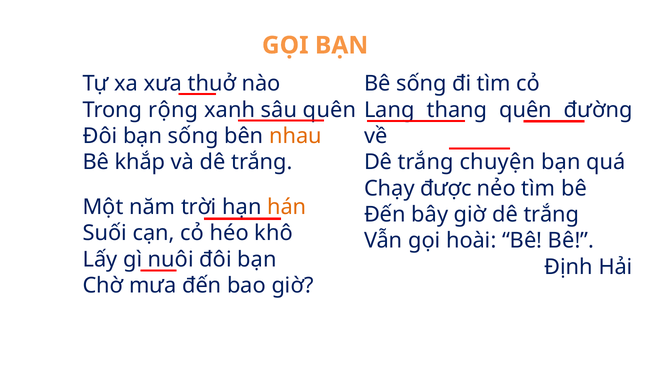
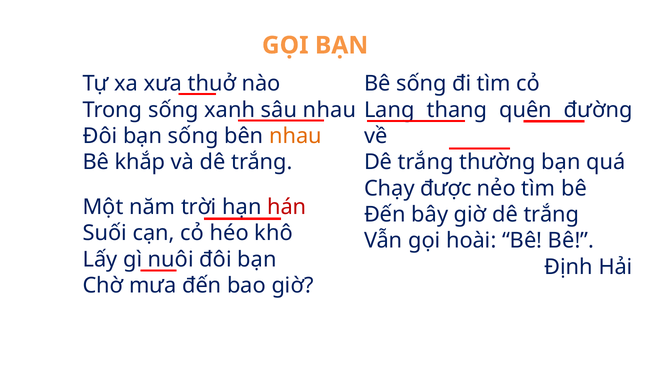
Trong rộng: rộng -> sống
quên at (330, 110): quên -> nhau
chuyện: chuyện -> thường
hán colour: orange -> red
